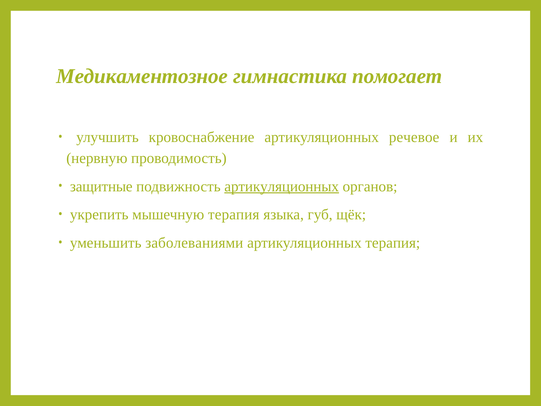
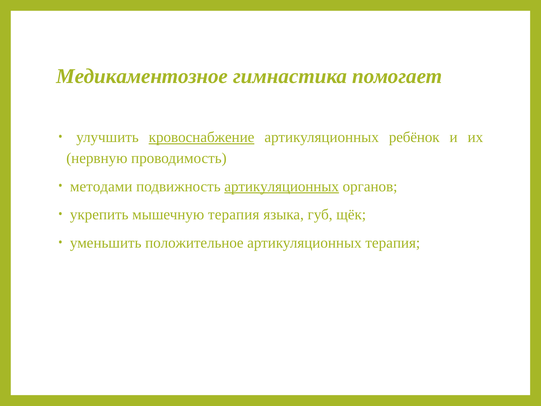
кровоснабжение underline: none -> present
речевое: речевое -> ребёнок
защитные: защитные -> методами
заболеваниями: заболеваниями -> положительное
